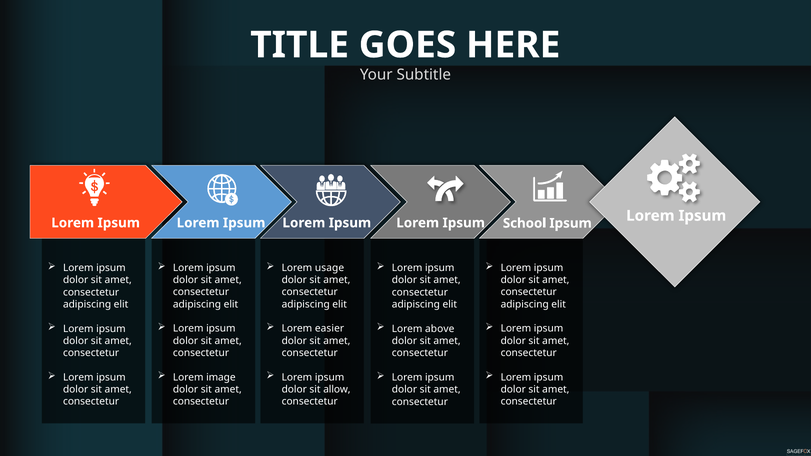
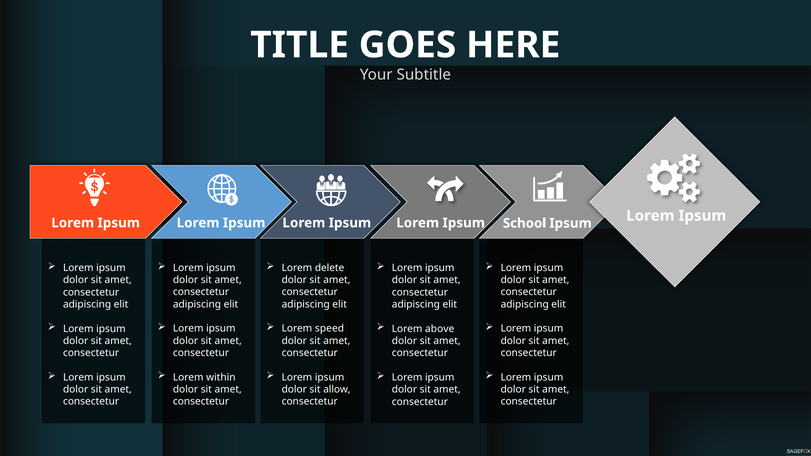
usage: usage -> delete
easier: easier -> speed
image: image -> within
